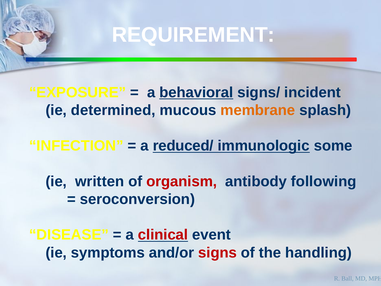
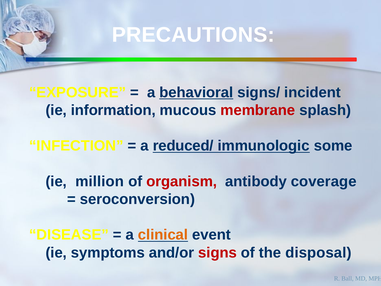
REQUIREMENT: REQUIREMENT -> PRECAUTIONS
determined: determined -> information
membrane colour: orange -> red
written: written -> million
following: following -> coverage
clinical colour: red -> orange
handling: handling -> disposal
